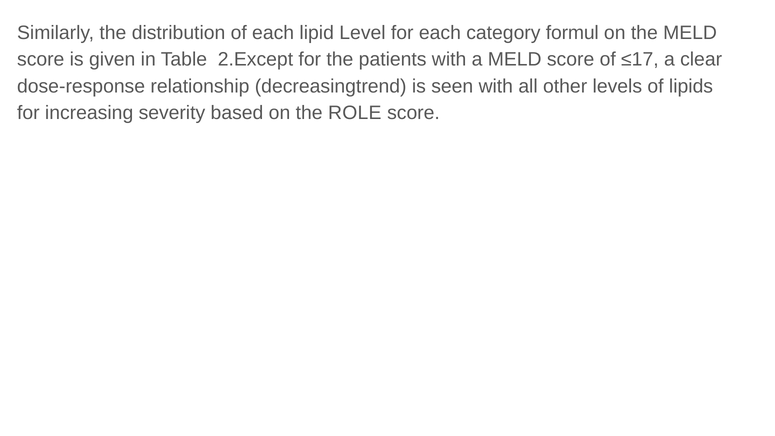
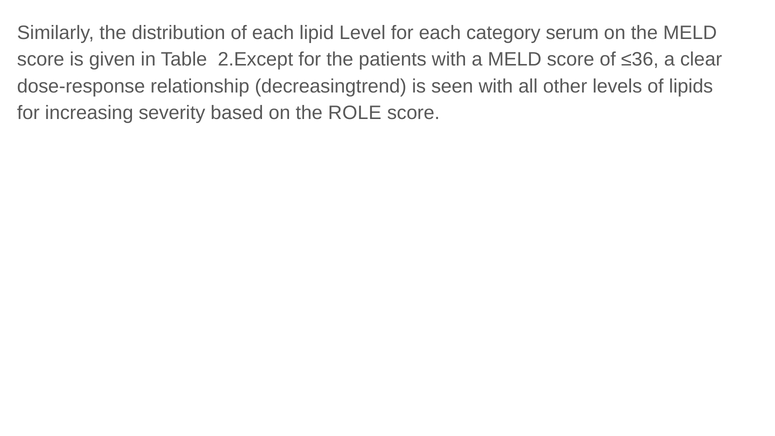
formul: formul -> serum
≤17: ≤17 -> ≤36
